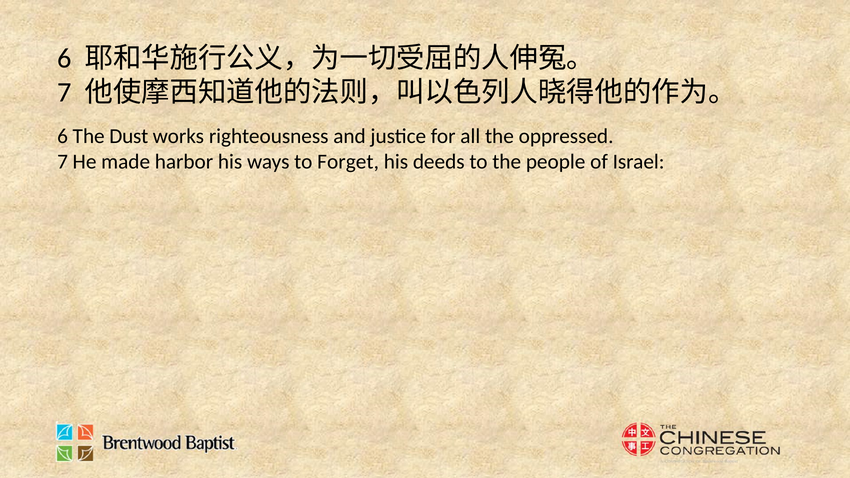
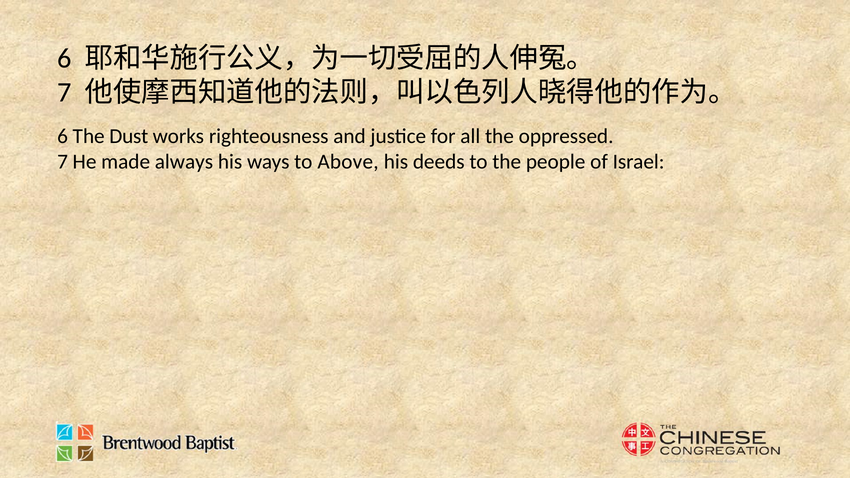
harbor: harbor -> always
Forget: Forget -> Above
